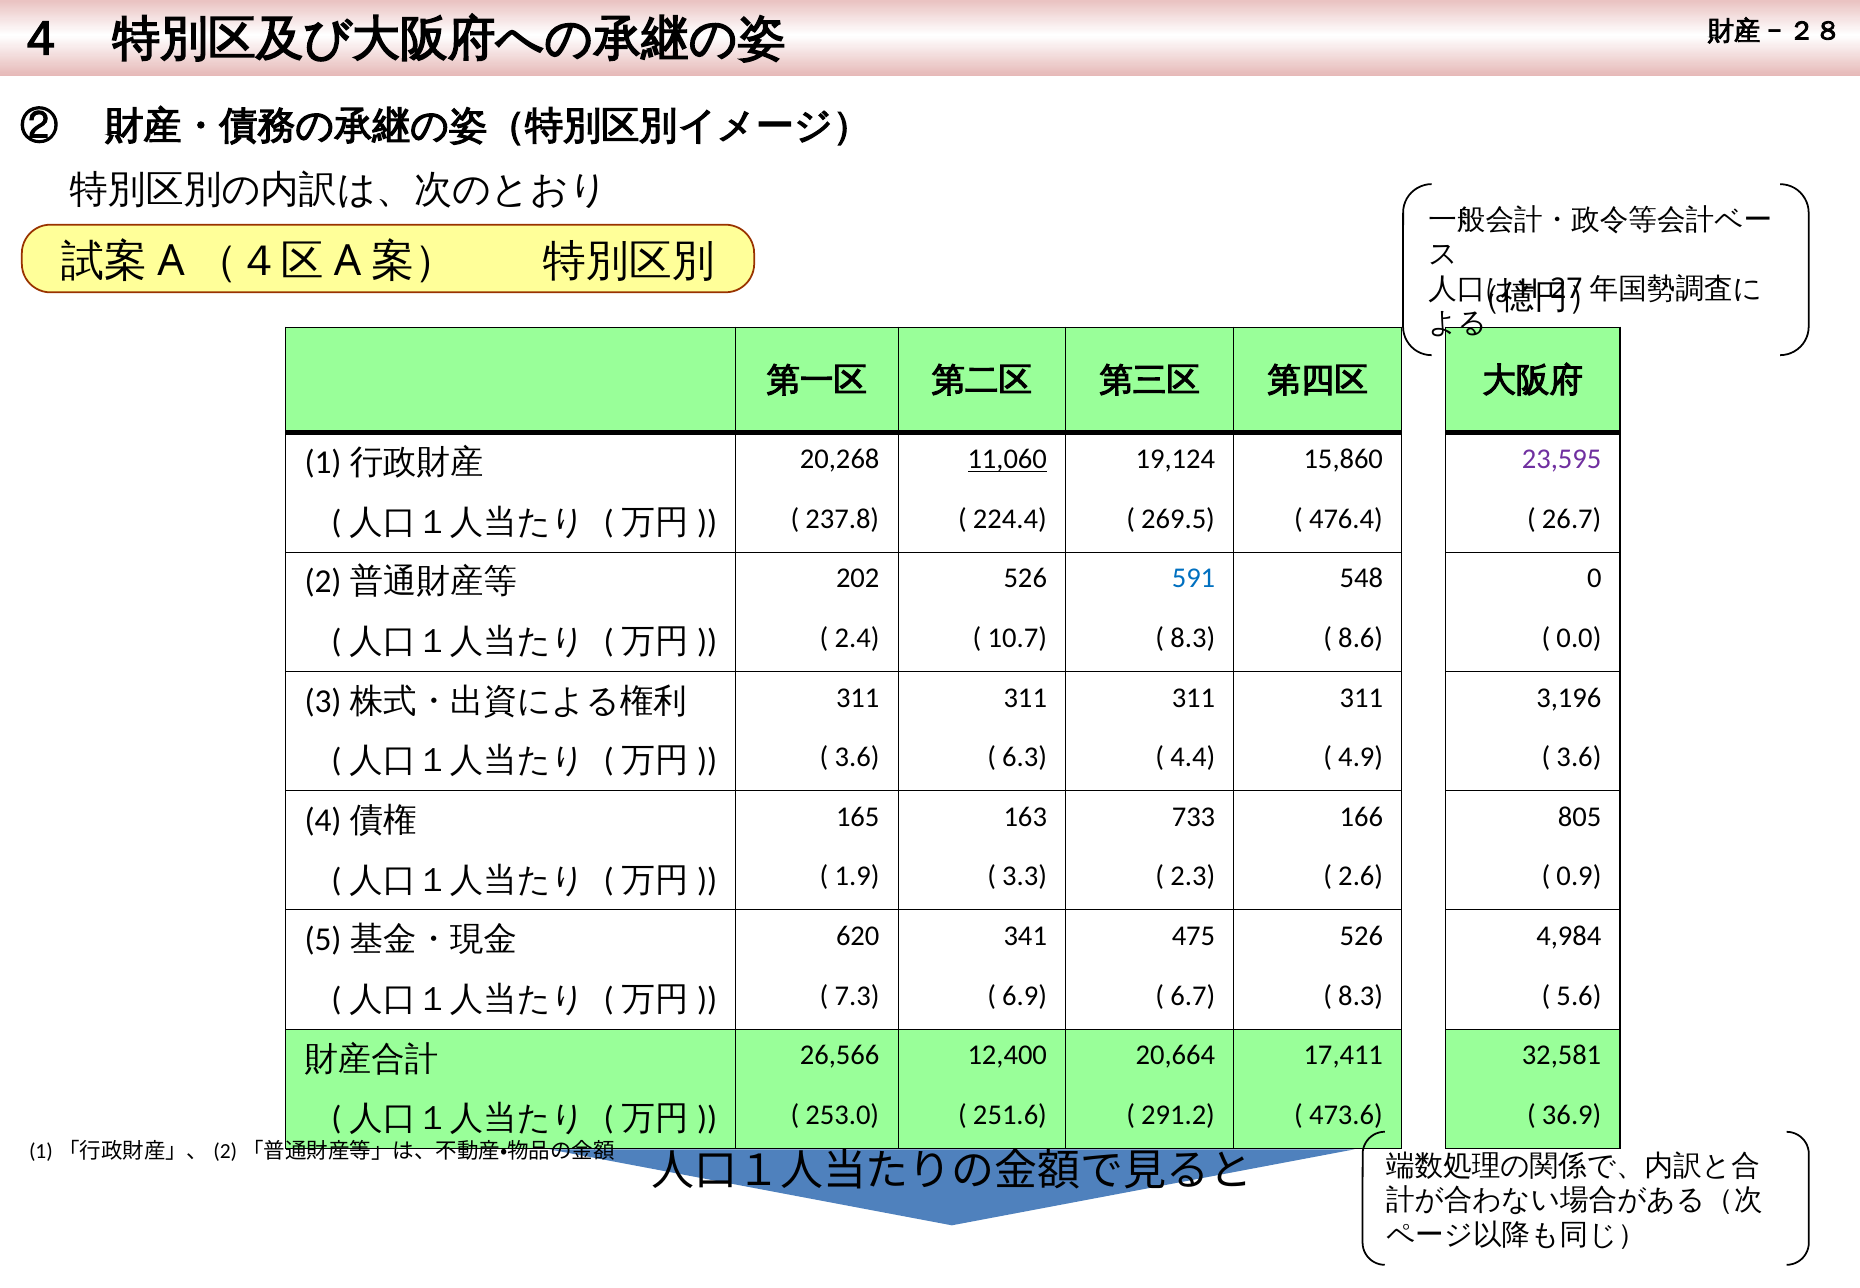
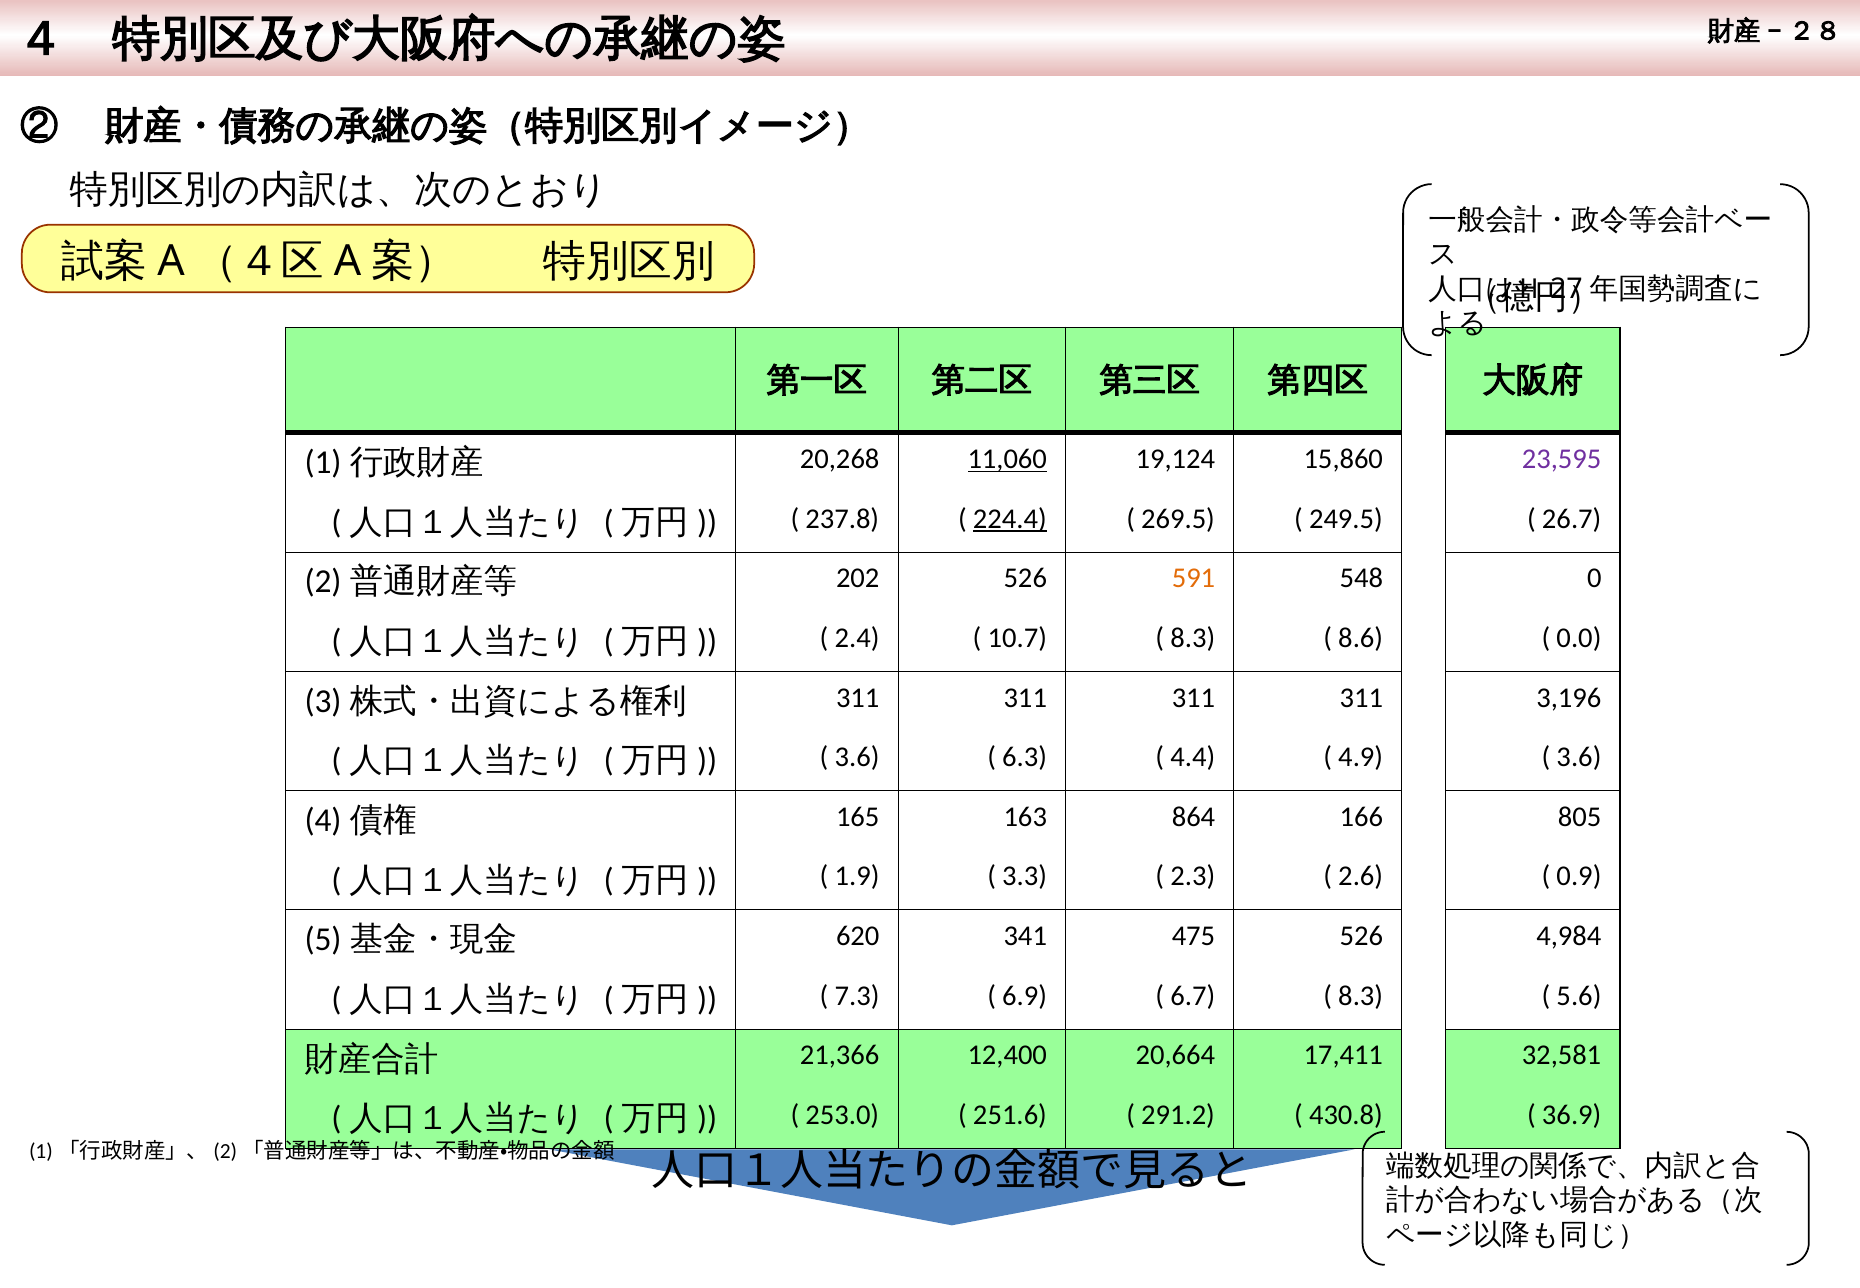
224.4 underline: none -> present
476.4: 476.4 -> 249.5
591 colour: blue -> orange
733: 733 -> 864
26,566: 26,566 -> 21,366
473.6: 473.6 -> 430.8
